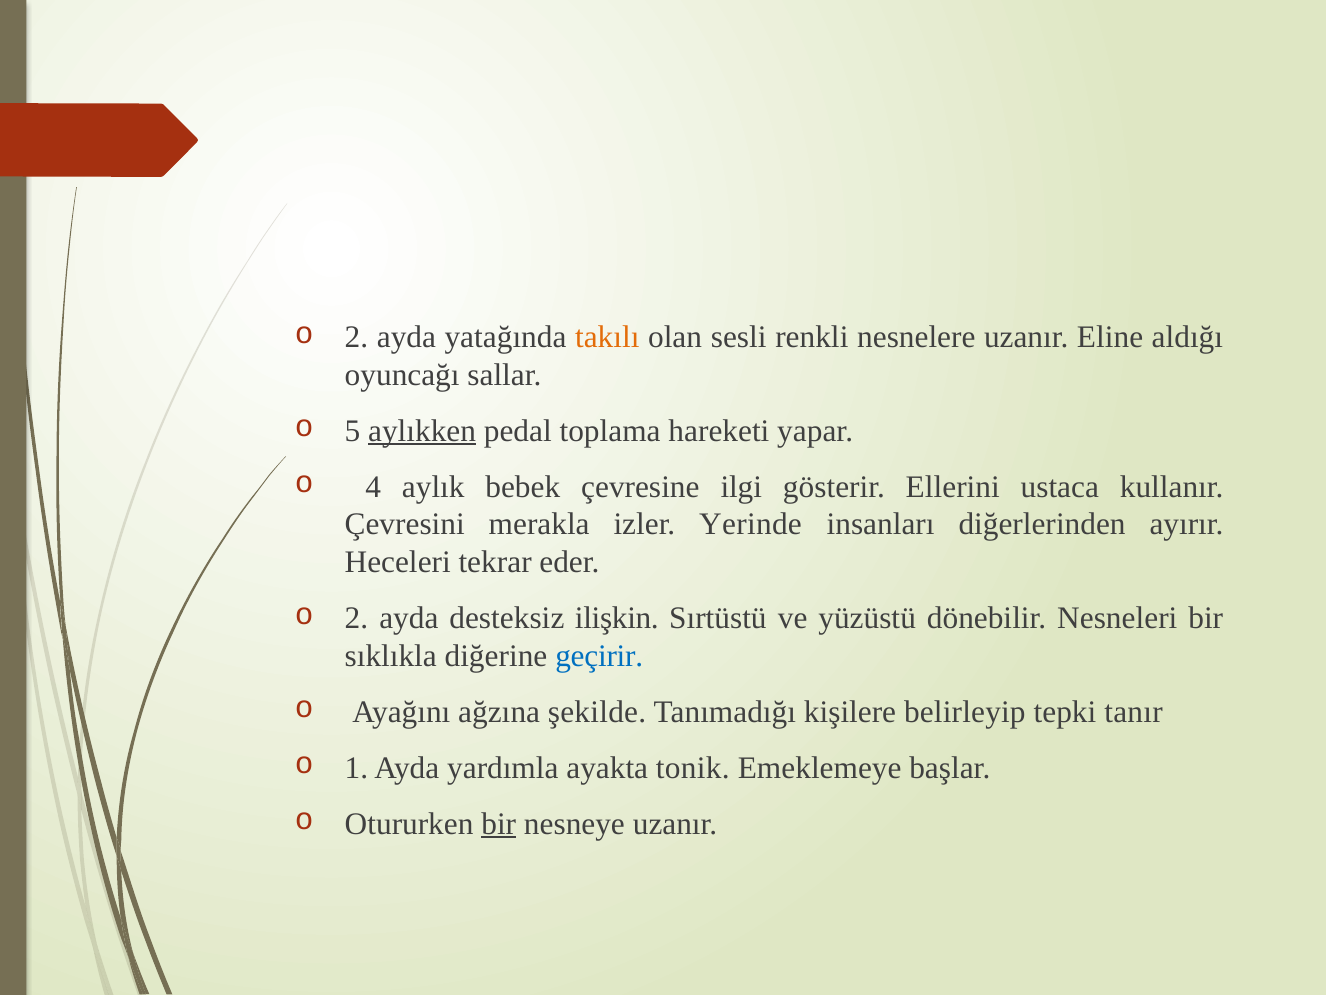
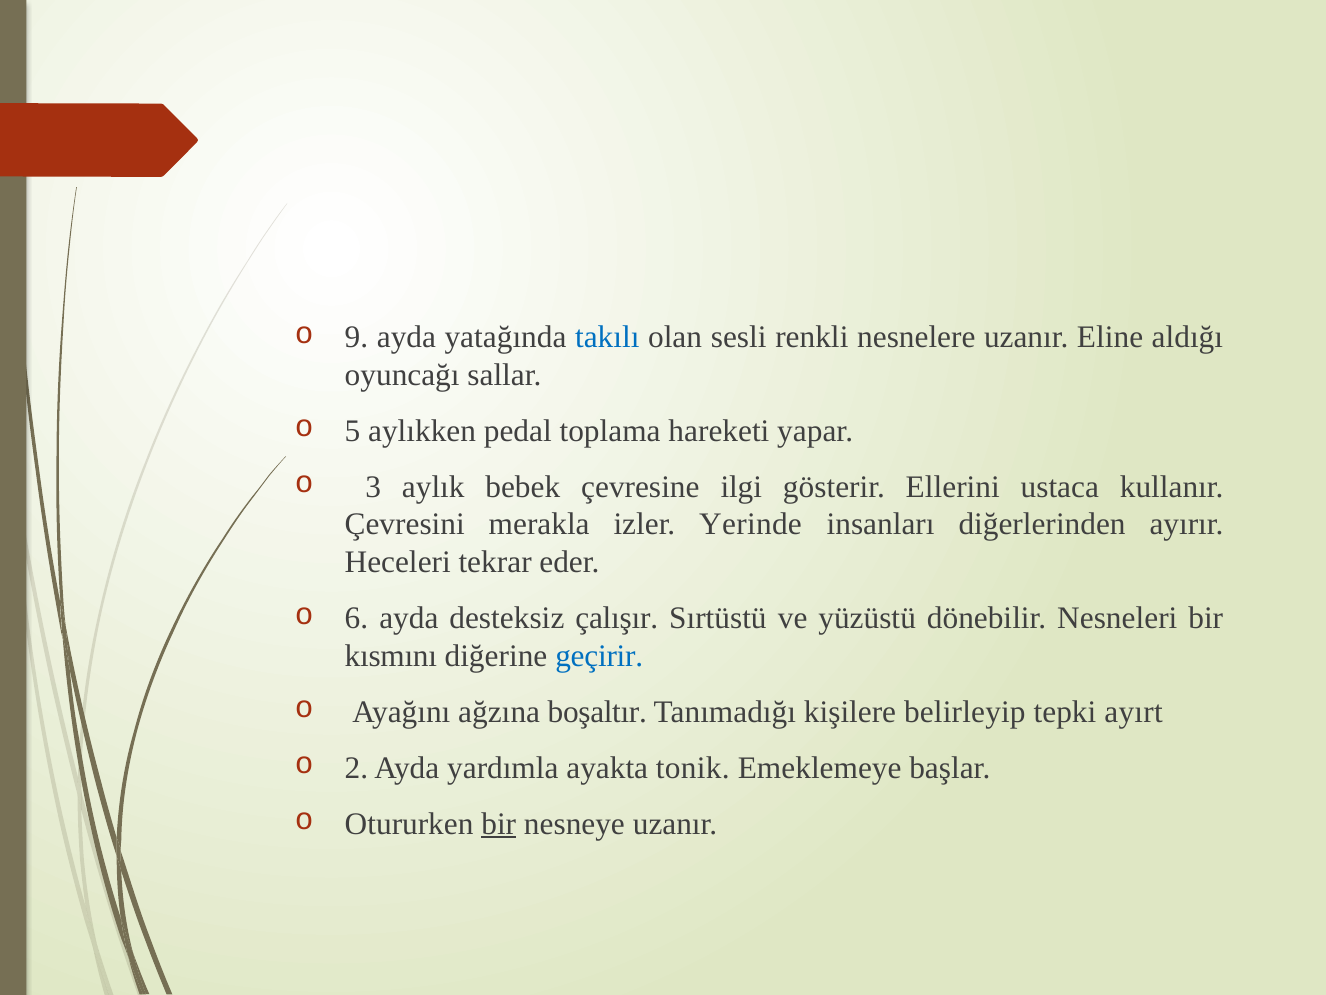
2 at (356, 337): 2 -> 9
takılı colour: orange -> blue
aylıkken underline: present -> none
4: 4 -> 3
2 at (356, 618): 2 -> 6
ilişkin: ilişkin -> çalışır
sıklıkla: sıklıkla -> kısmını
şekilde: şekilde -> boşaltır
tanır: tanır -> ayırt
1: 1 -> 2
